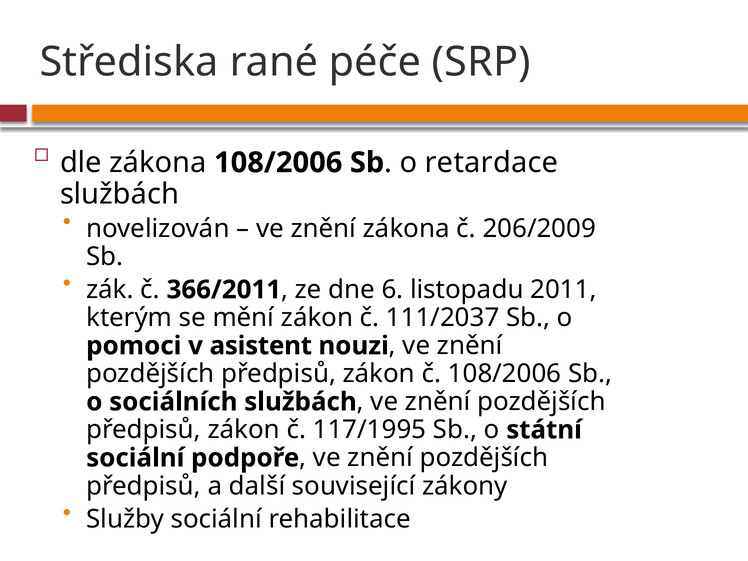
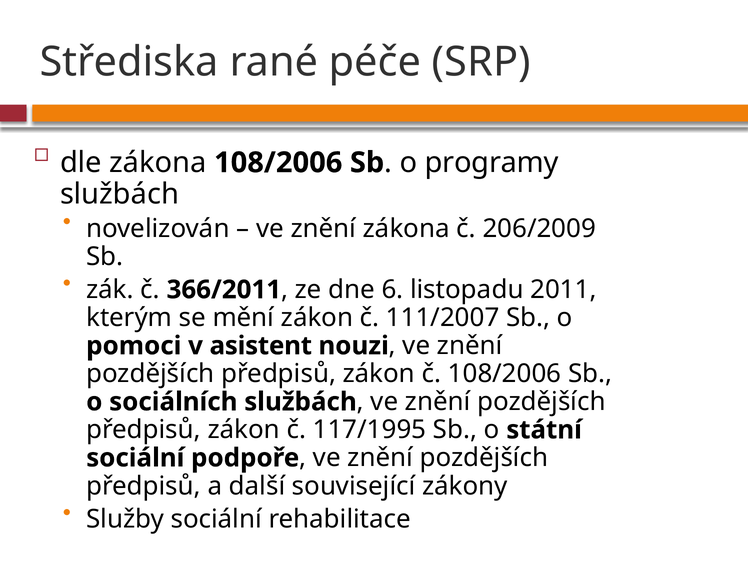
retardace: retardace -> programy
111/2037: 111/2037 -> 111/2007
